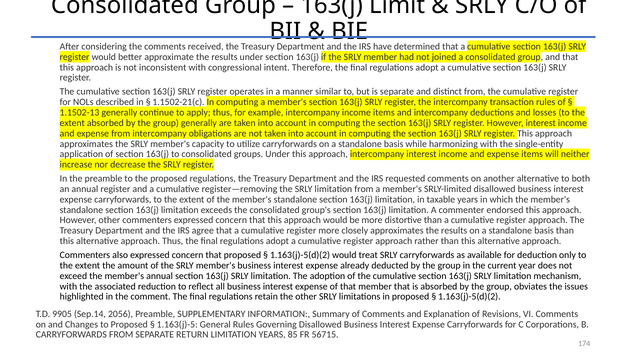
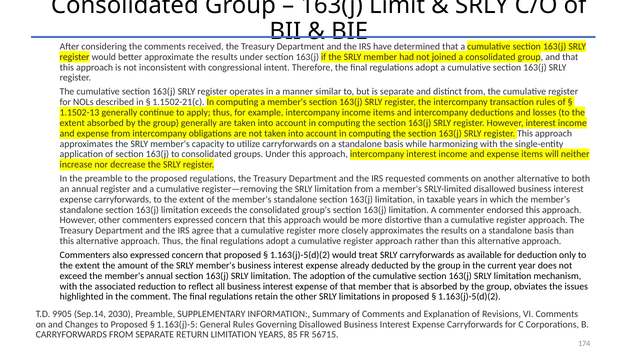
2056: 2056 -> 2030
